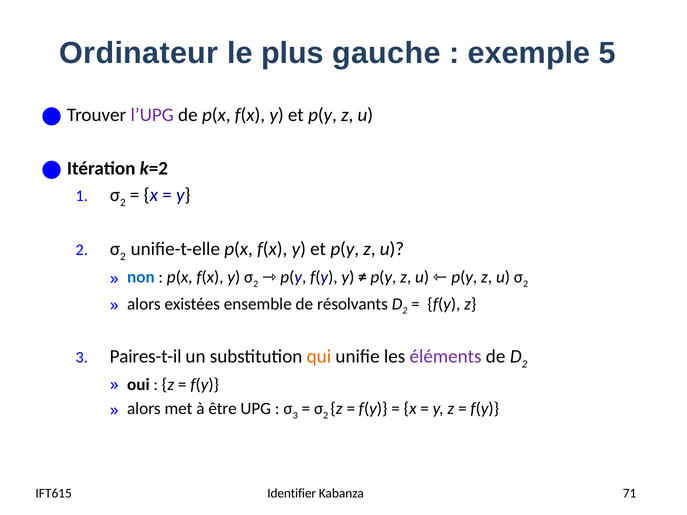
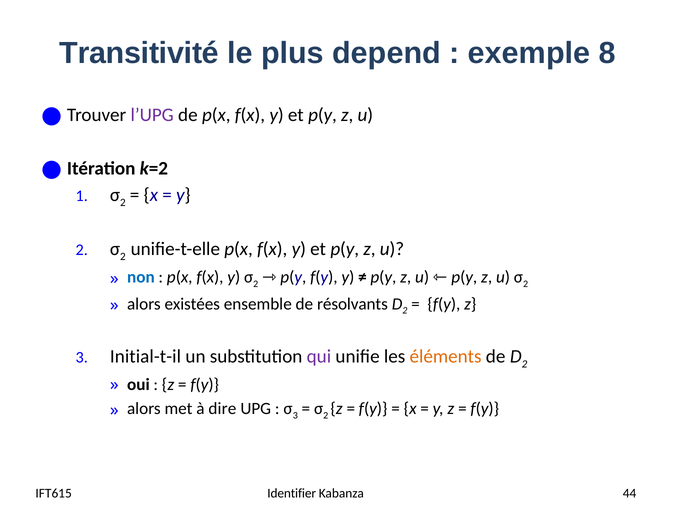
Ordinateur: Ordinateur -> Transitivité
gauche: gauche -> depend
5: 5 -> 8
Paires-t-il: Paires-t-il -> Initial-t-il
qui colour: orange -> purple
éléments colour: purple -> orange
être: être -> dire
71: 71 -> 44
